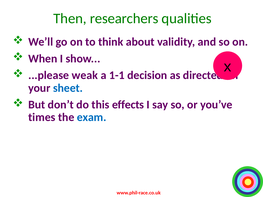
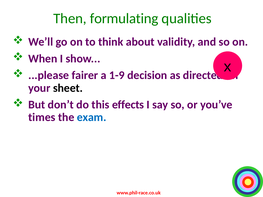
researchers: researchers -> formulating
weak: weak -> fairer
1-1: 1-1 -> 1-9
sheet colour: blue -> black
